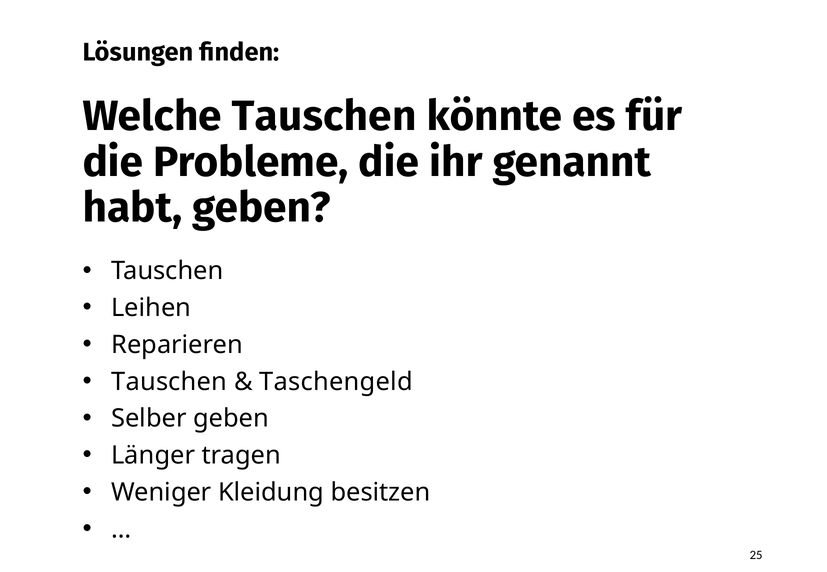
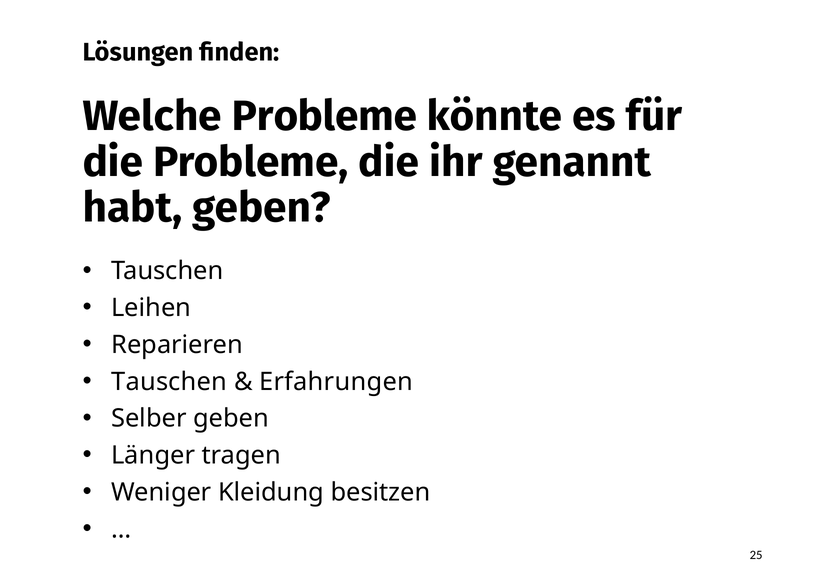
Welche Tauschen: Tauschen -> Probleme
Taschengeld: Taschengeld -> Erfahrungen
